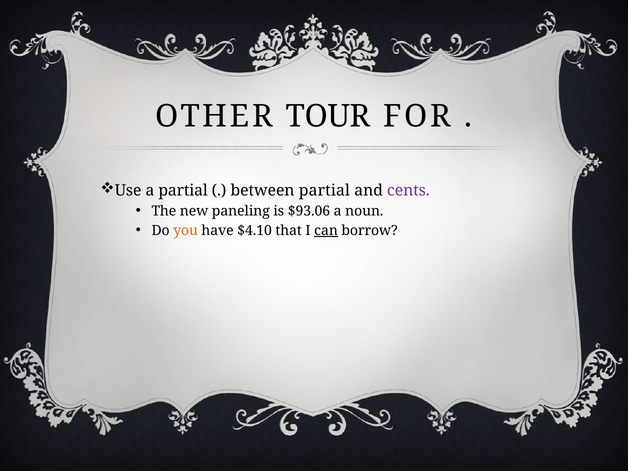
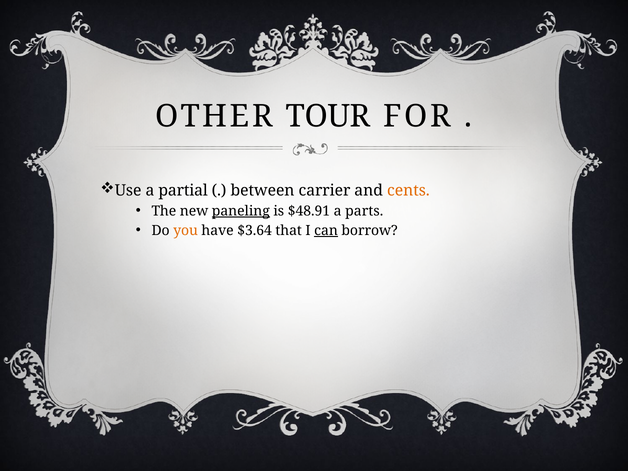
between partial: partial -> carrier
cents colour: purple -> orange
paneling underline: none -> present
$93.06: $93.06 -> $48.91
noun: noun -> parts
$4.10: $4.10 -> $3.64
